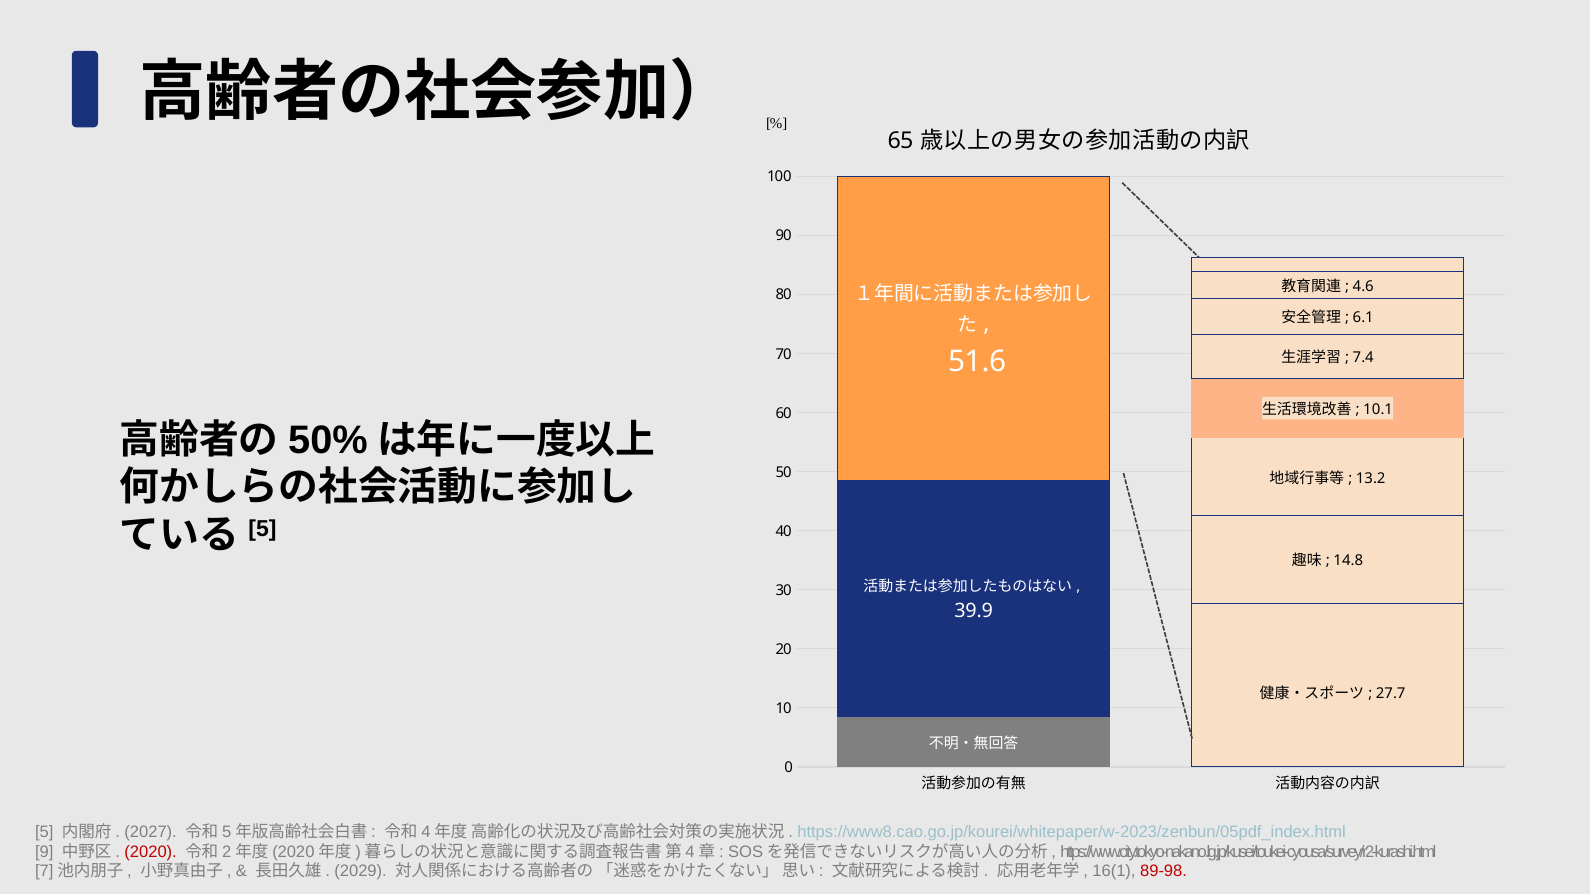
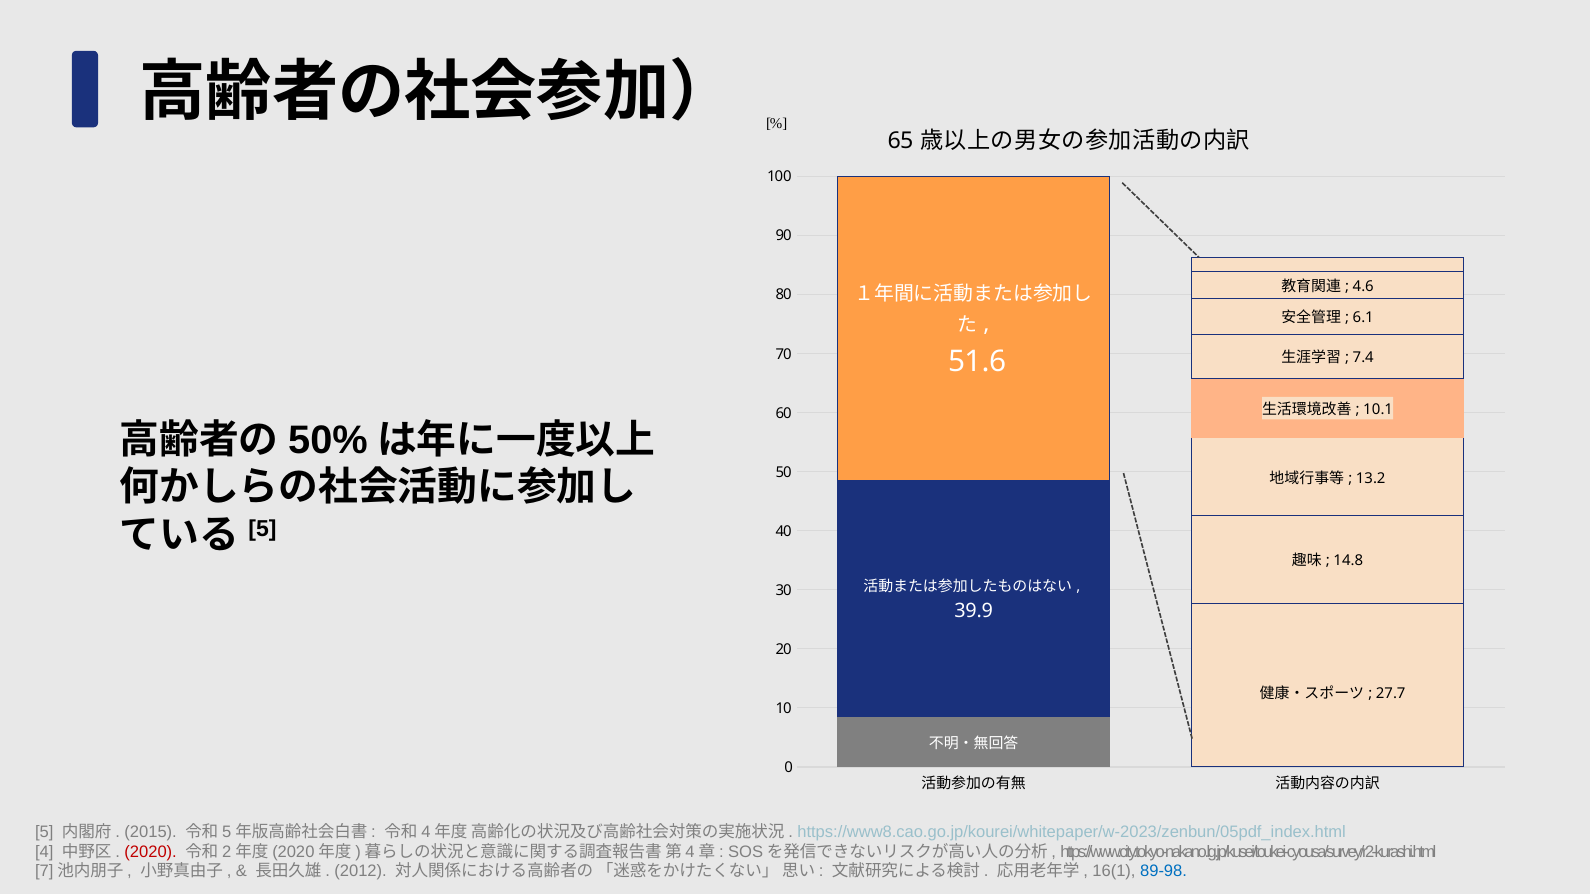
2027: 2027 -> 2015
9: 9 -> 4
2029: 2029 -> 2012
89-98 colour: red -> blue
